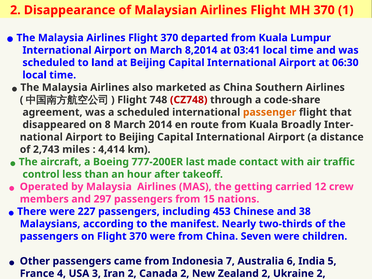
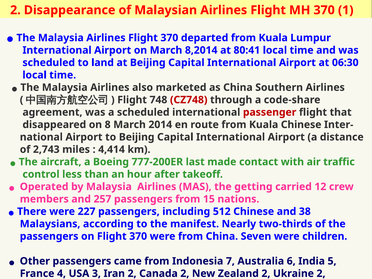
03:41: 03:41 -> 80:41
passenger colour: orange -> red
Kuala Broadly: Broadly -> Chinese
297: 297 -> 257
453: 453 -> 512
